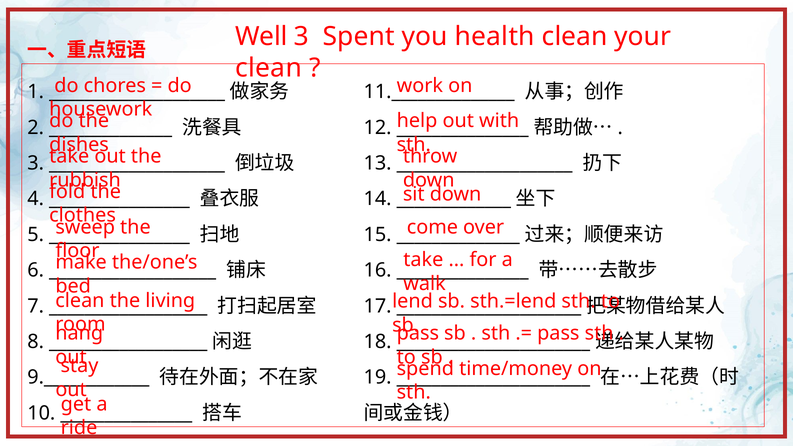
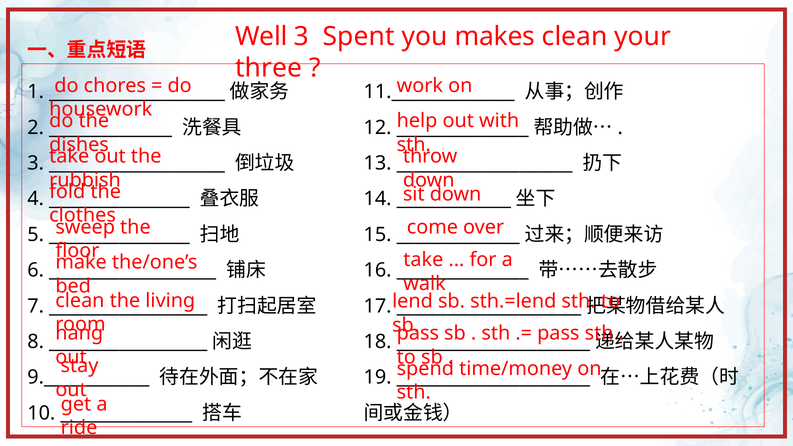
health: health -> makes
clean at (269, 68): clean -> three
